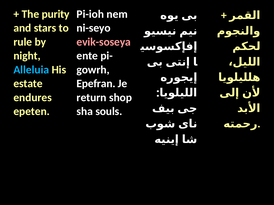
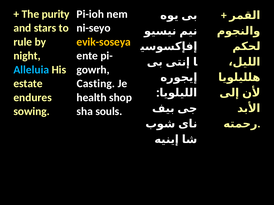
evik-soseya colour: pink -> yellow
Epefran: Epefran -> Casting
return: return -> health
epeten: epeten -> sowing
